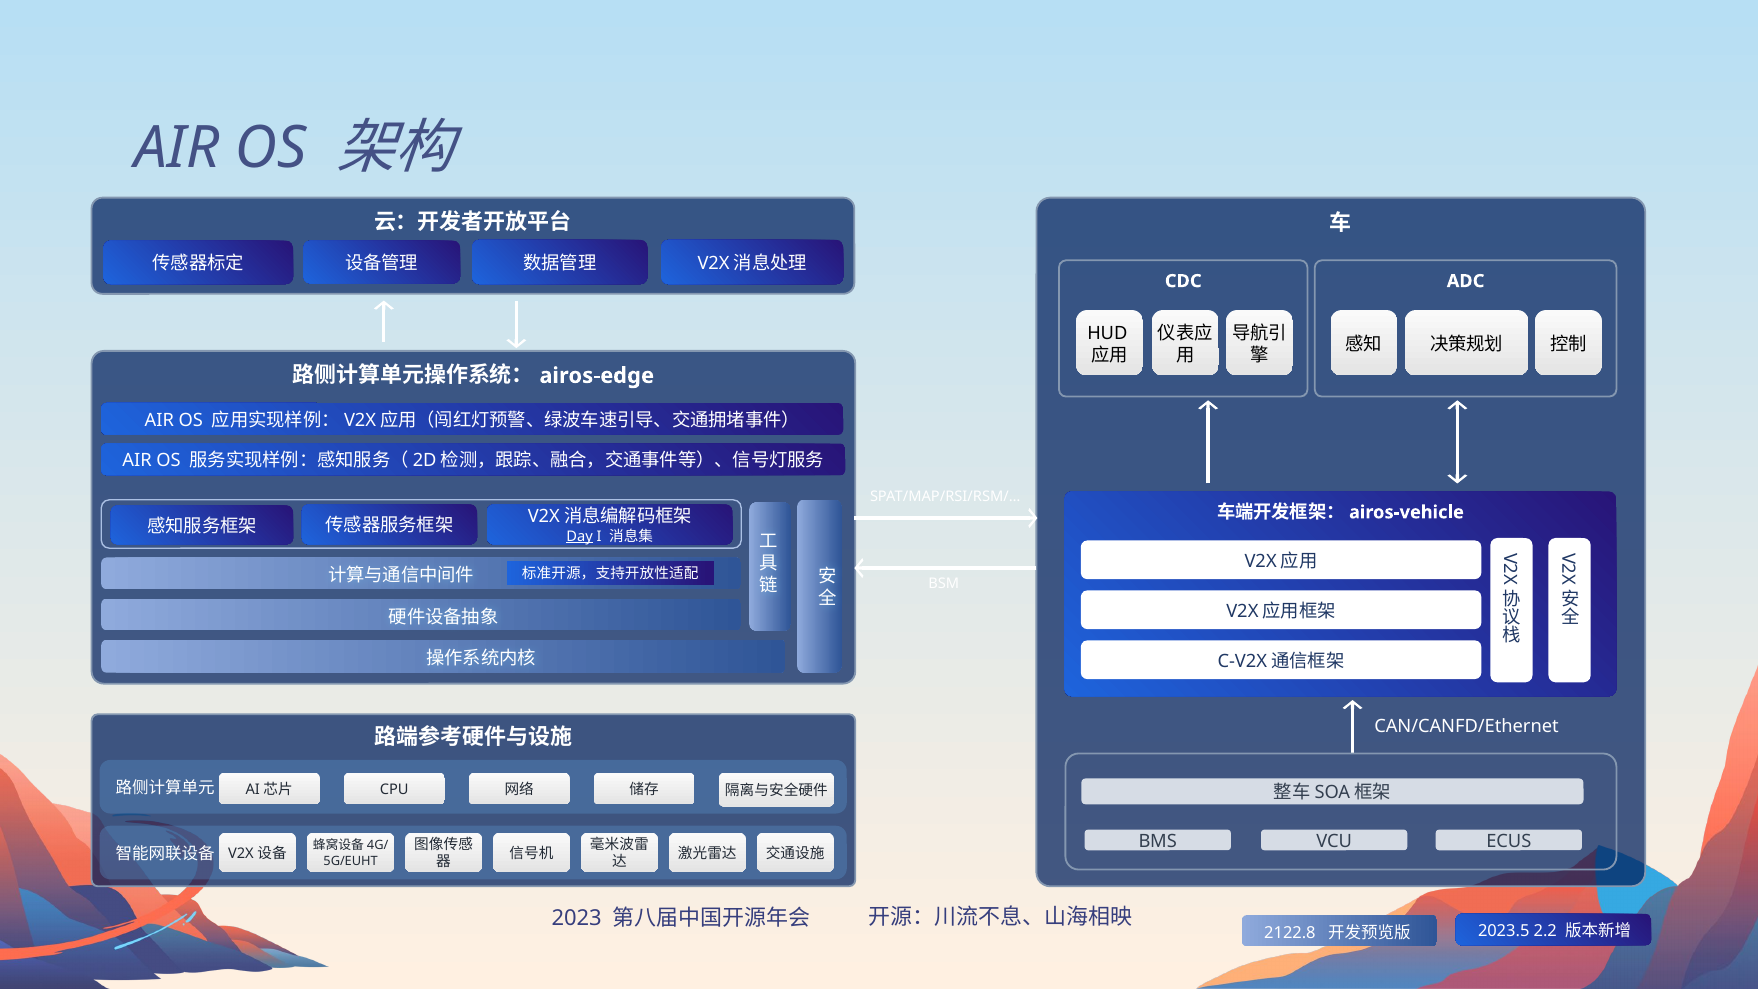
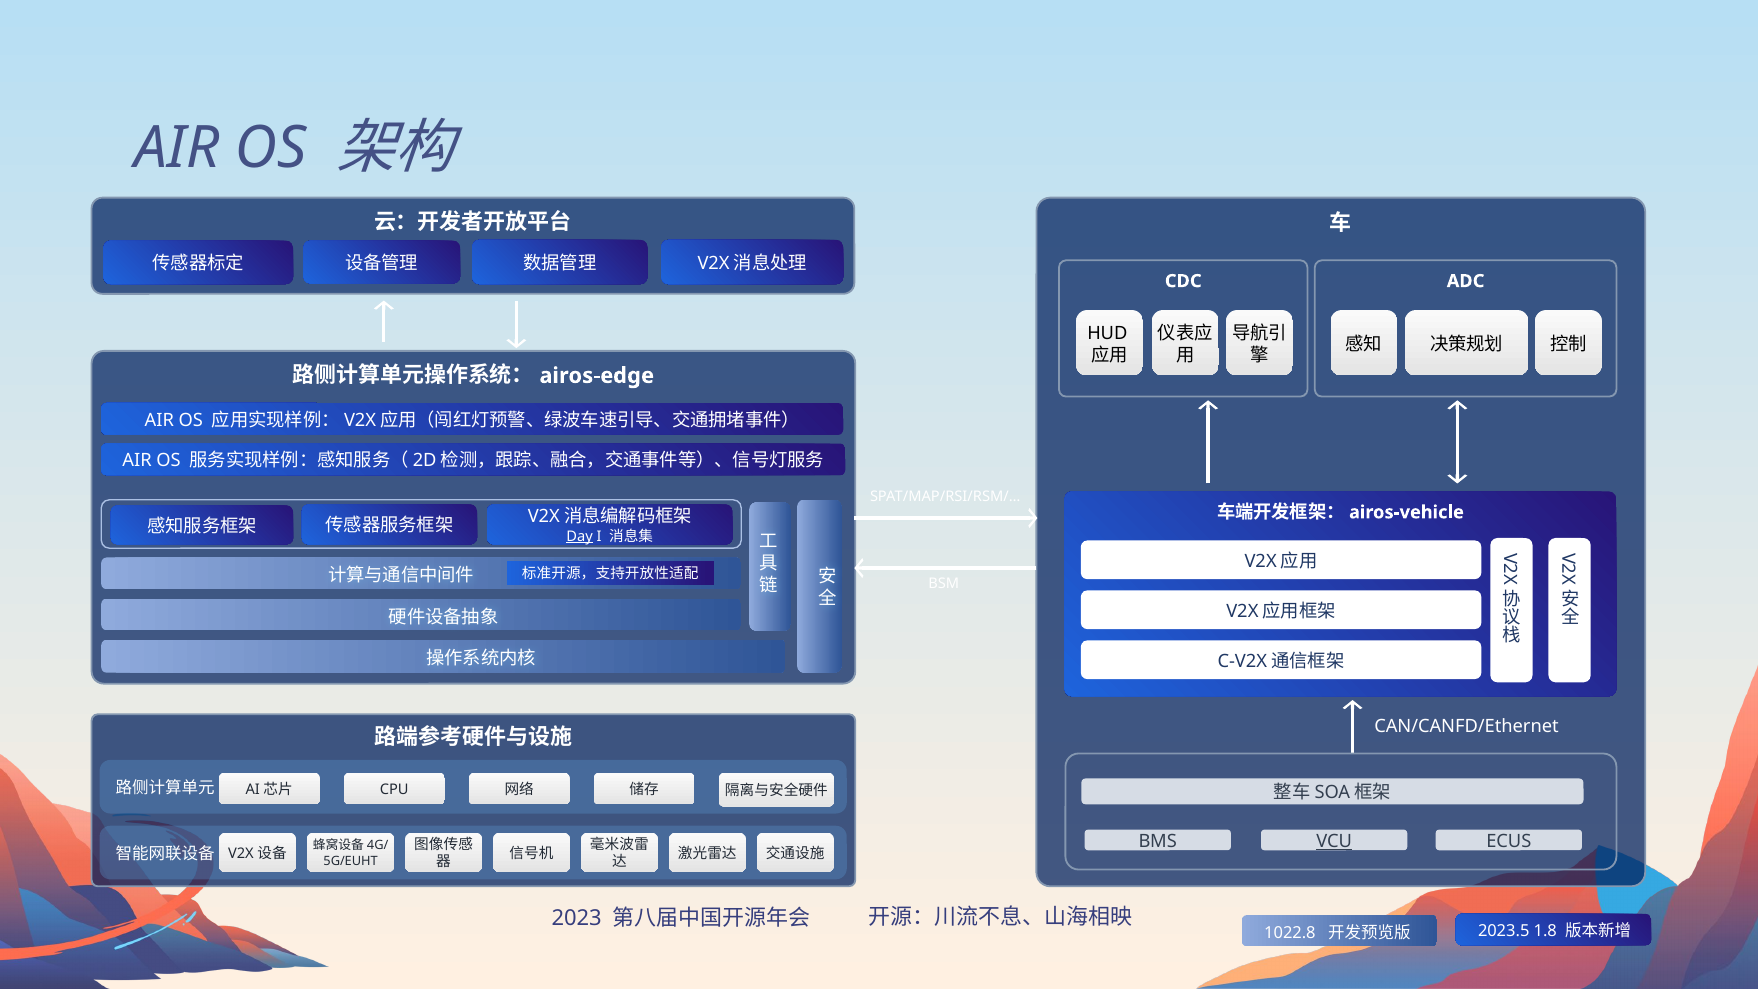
VCU underline: none -> present
2122.8: 2122.8 -> 1022.8
2.2: 2.2 -> 1.8
